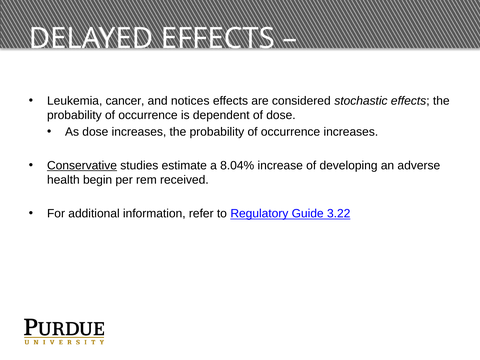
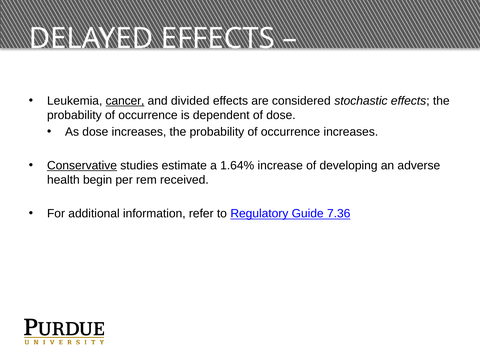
cancer underline: none -> present
notices: notices -> divided
8.04%: 8.04% -> 1.64%
3.22: 3.22 -> 7.36
